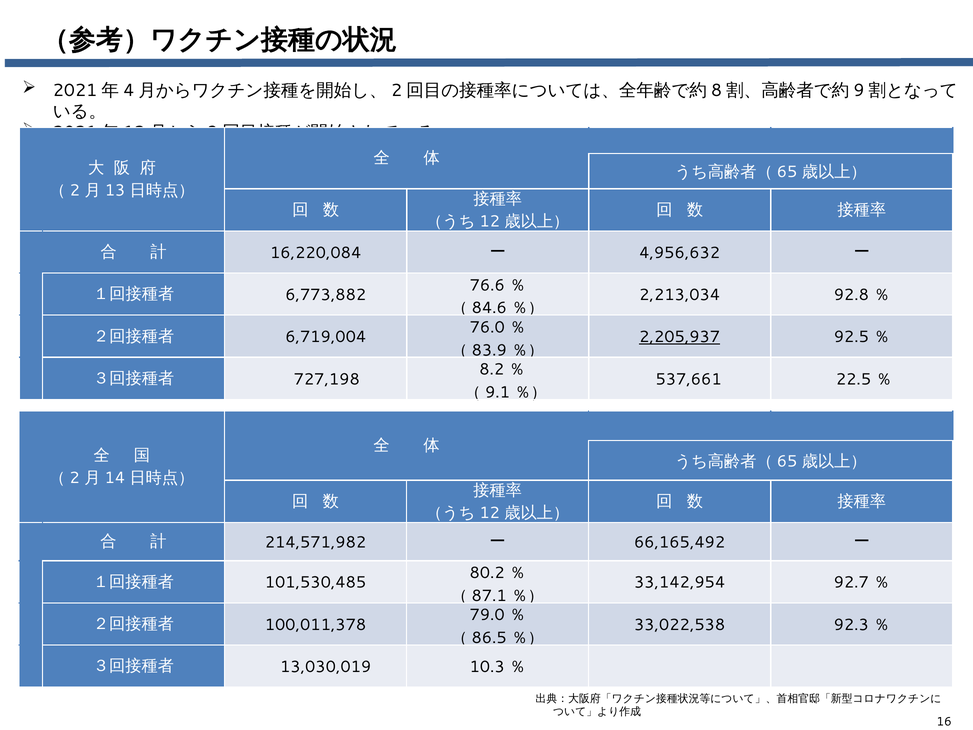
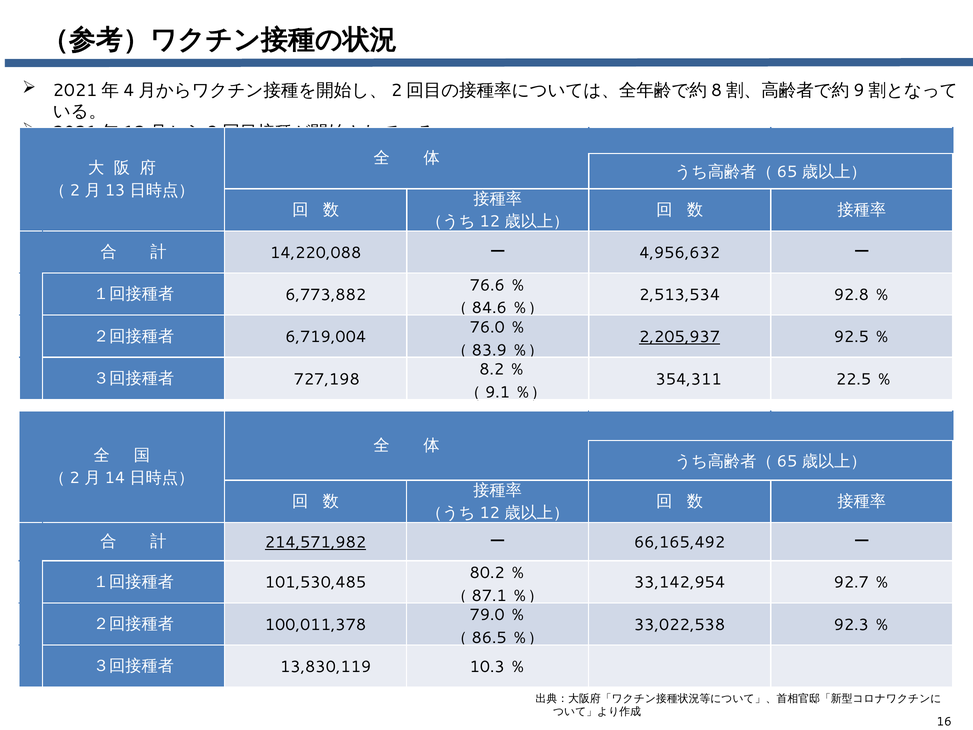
16,220,084: 16,220,084 -> 14,220,088
2,213,034: 2,213,034 -> 2,513,534
537,661: 537,661 -> 354,311
214,571,982 underline: none -> present
13,030,019: 13,030,019 -> 13,830,119
